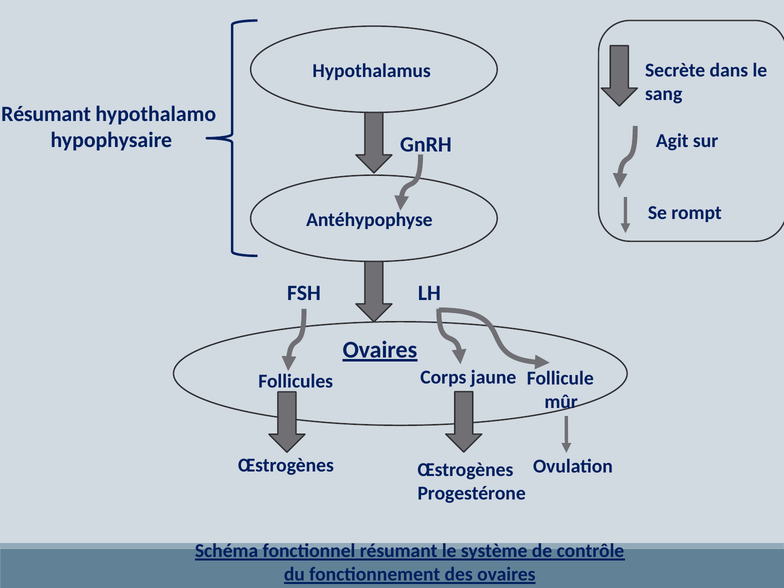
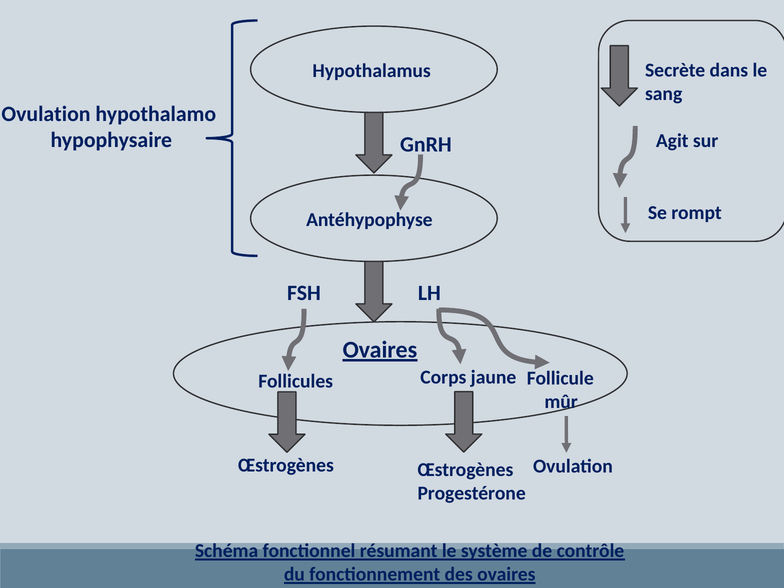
Résumant at (46, 114): Résumant -> Ovulation
